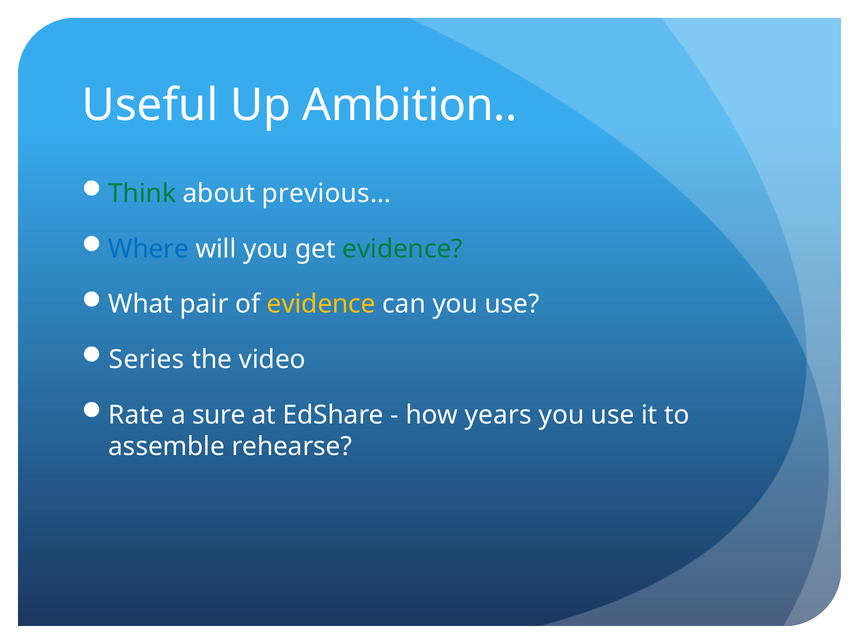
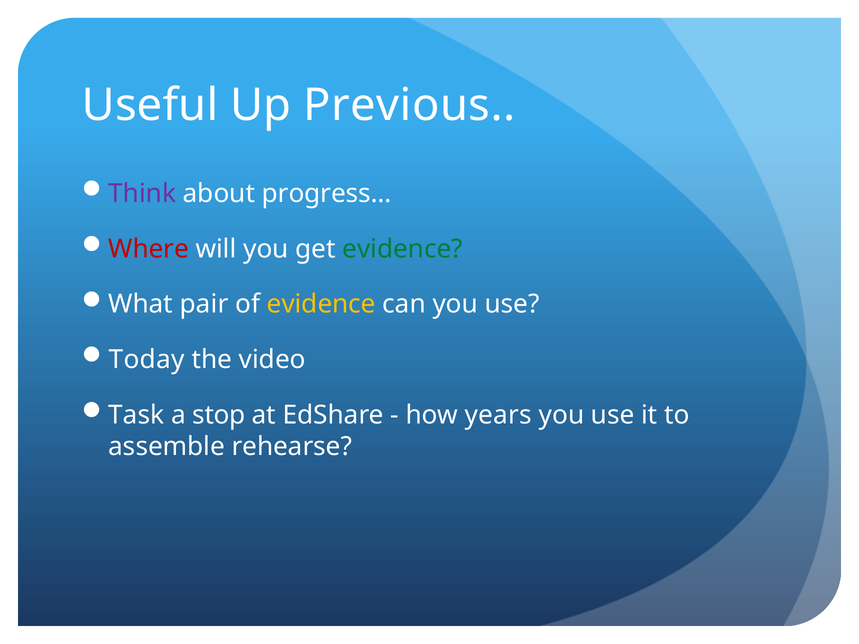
Ambition: Ambition -> Previous
Think colour: green -> purple
previous…: previous… -> progress…
Where colour: blue -> red
Series: Series -> Today
Rate: Rate -> Task
sure: sure -> stop
